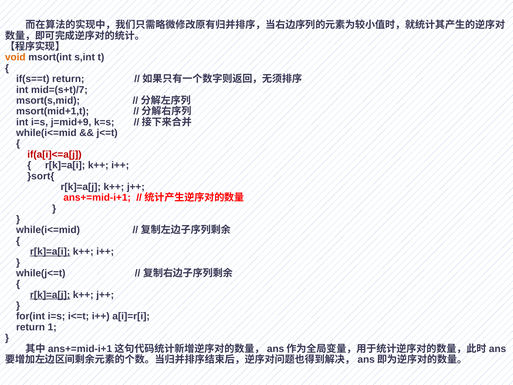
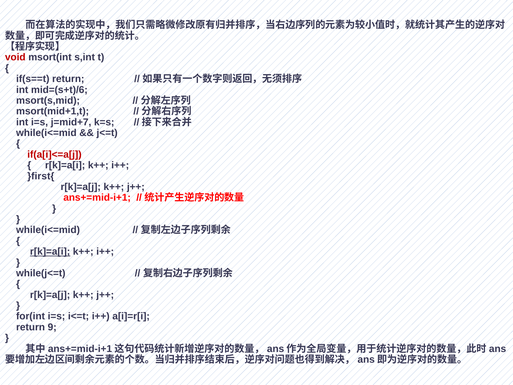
void colour: orange -> red
mid=(s+t)/7: mid=(s+t)/7 -> mid=(s+t)/6
j=mid+9: j=mid+9 -> j=mid+7
}sort{: }sort{ -> }first{
r[k]=a[j at (50, 295) underline: present -> none
1: 1 -> 9
